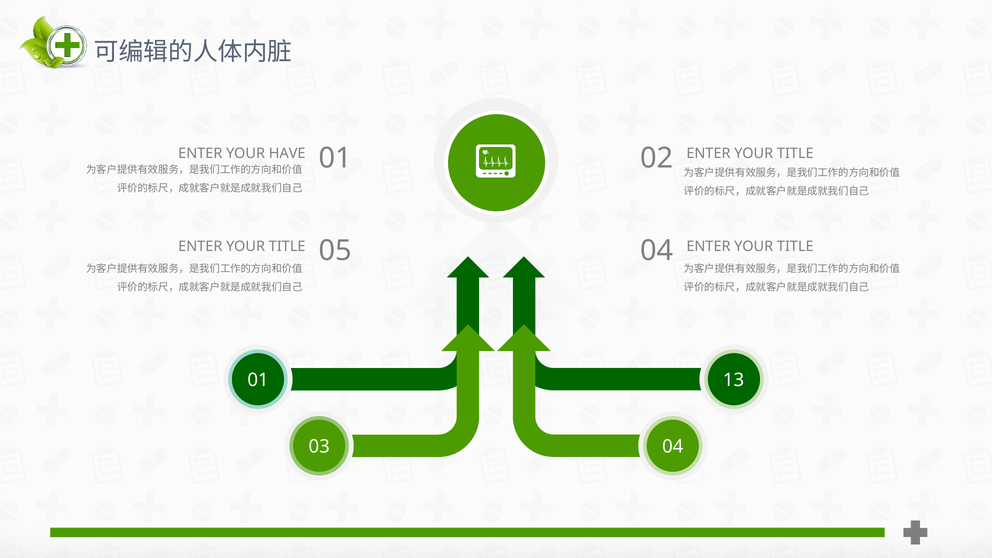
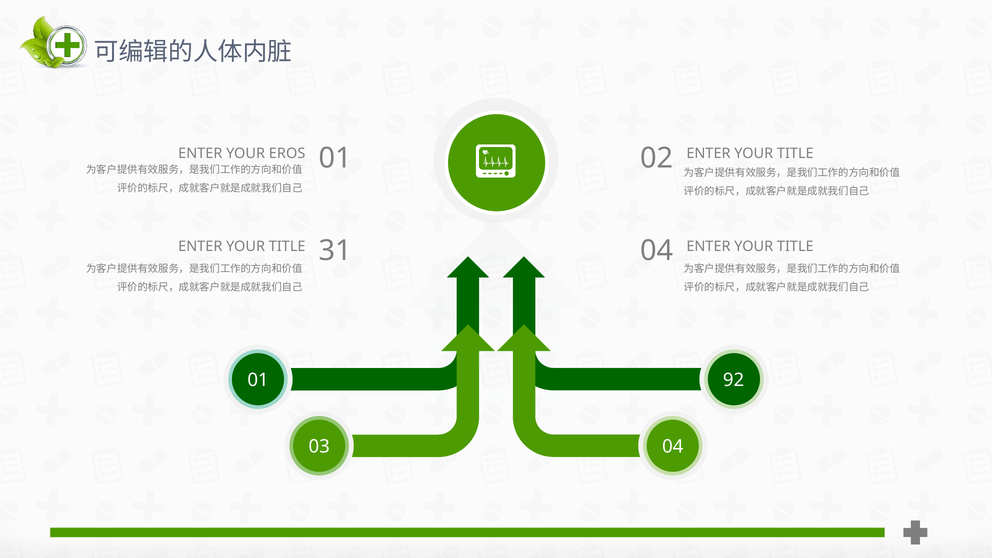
HAVE: HAVE -> EROS
05: 05 -> 31
13: 13 -> 92
